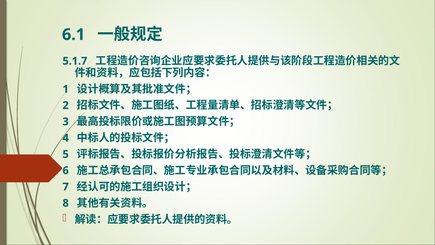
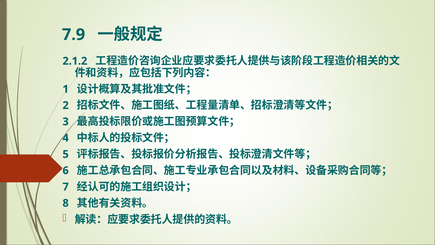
6.1: 6.1 -> 7.9
5.1.7: 5.1.7 -> 2.1.2
